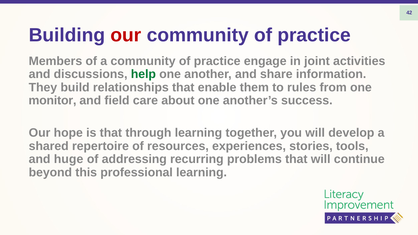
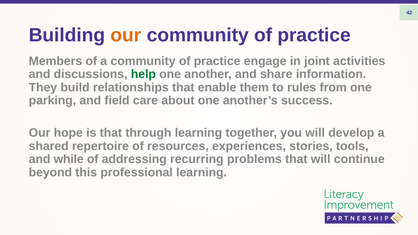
our at (126, 35) colour: red -> orange
monitor: monitor -> parking
huge: huge -> while
